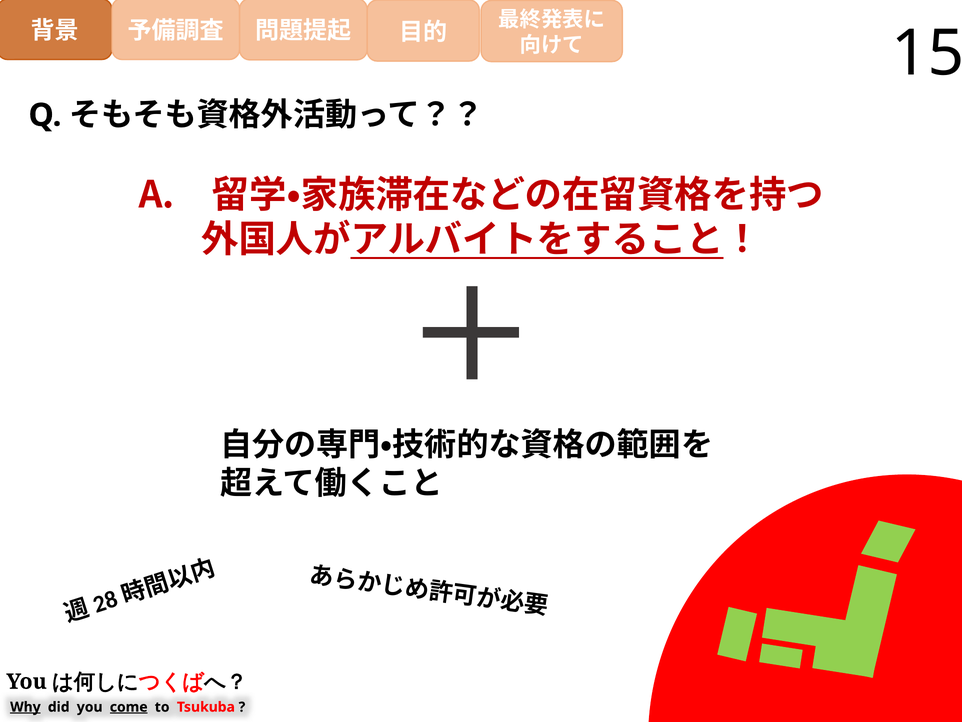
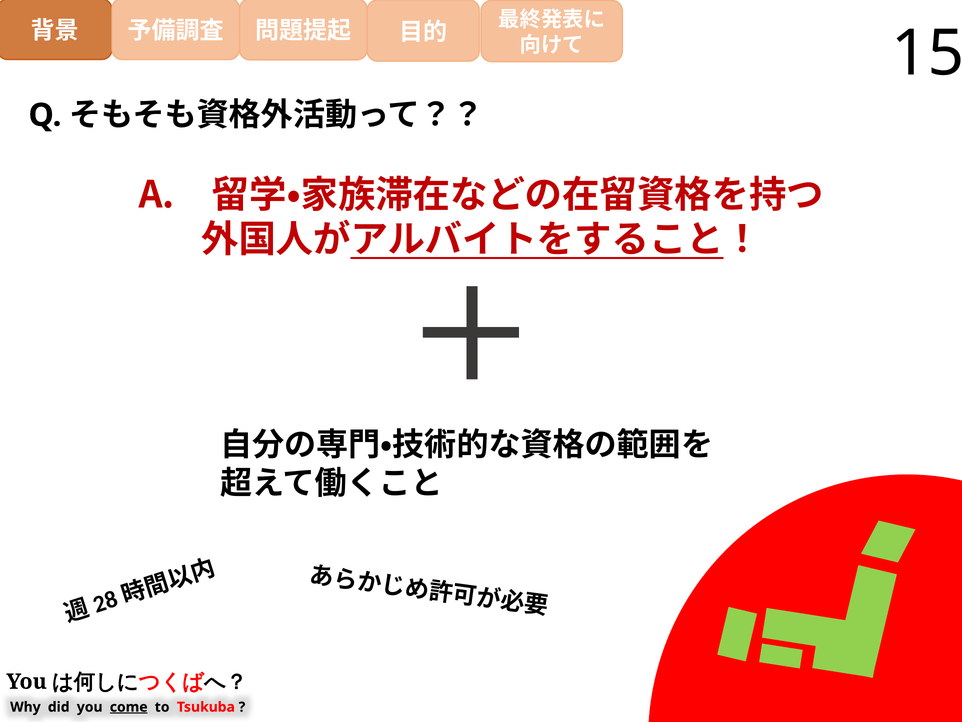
Why underline: present -> none
